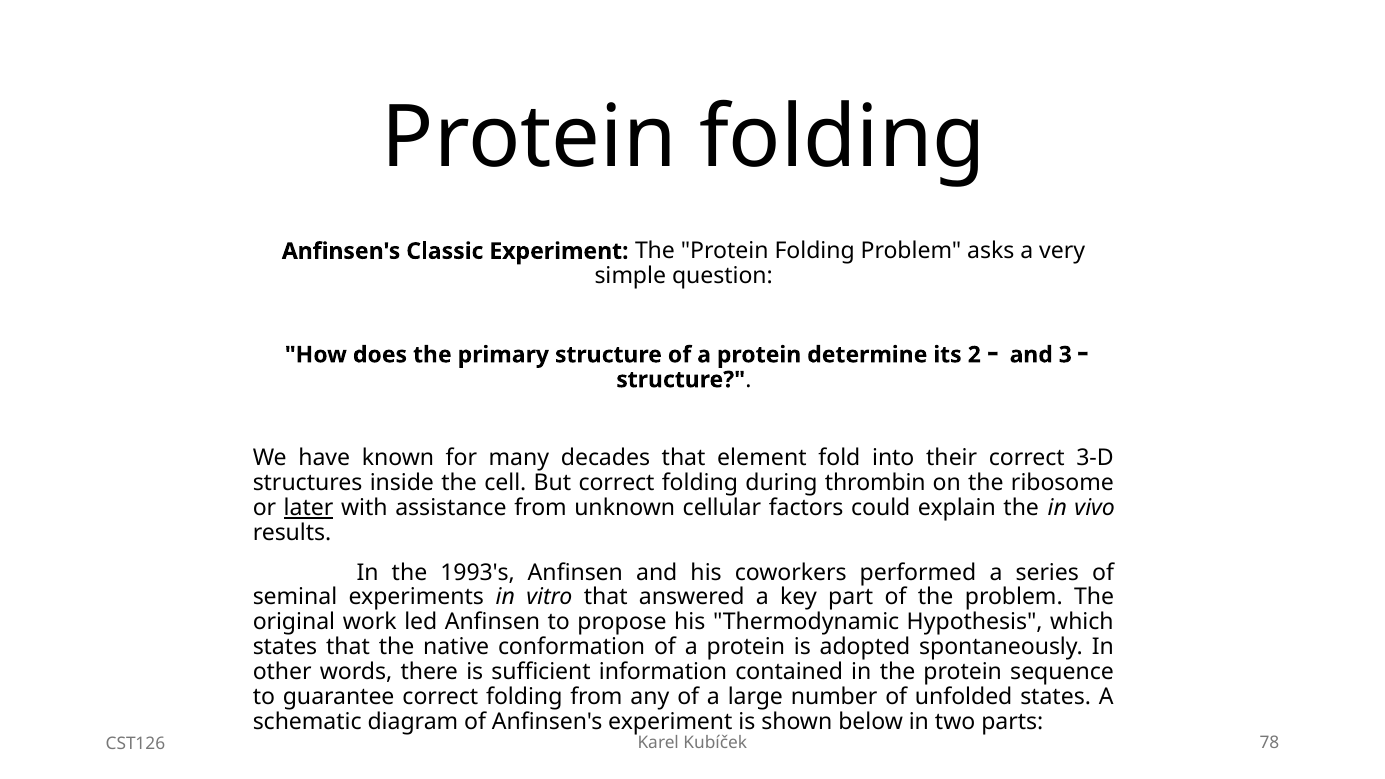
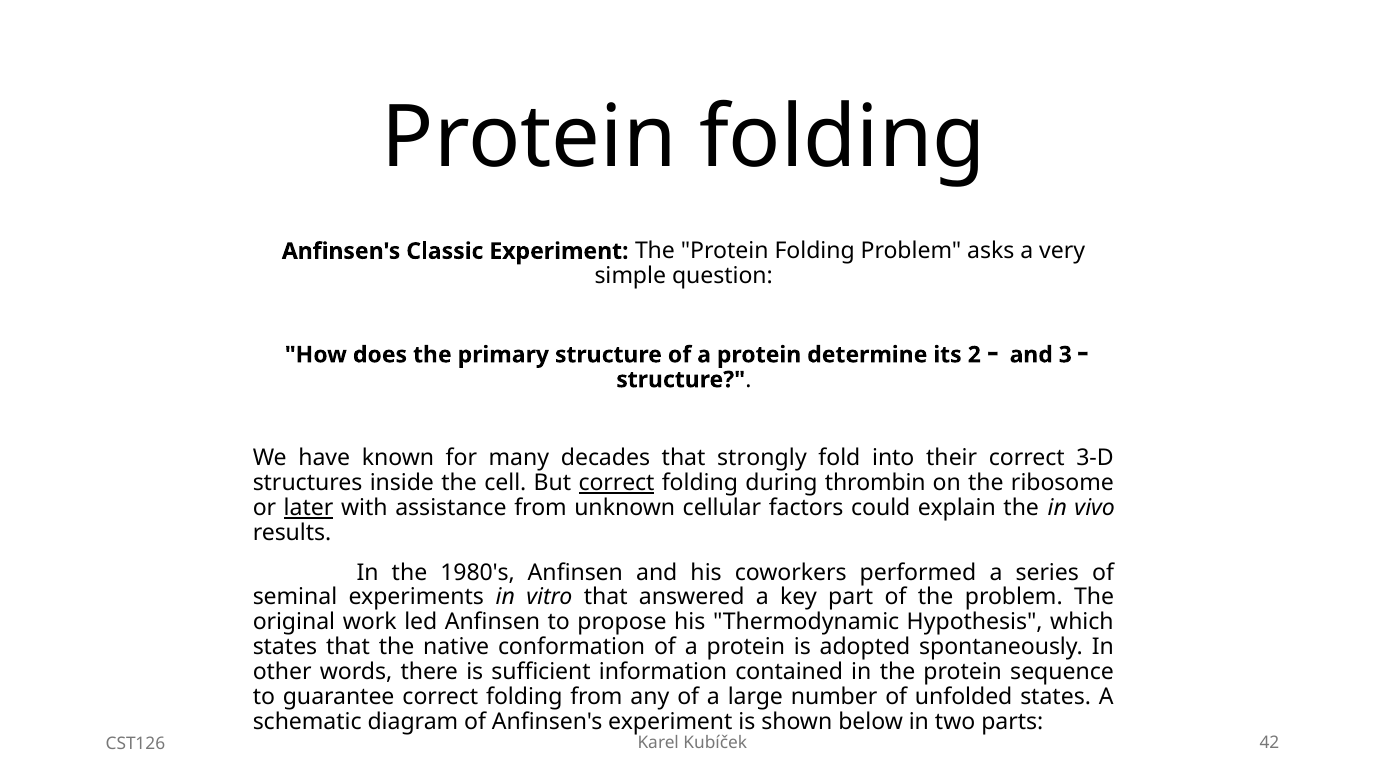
element: element -> strongly
correct at (617, 483) underline: none -> present
1993's: 1993's -> 1980's
78: 78 -> 42
